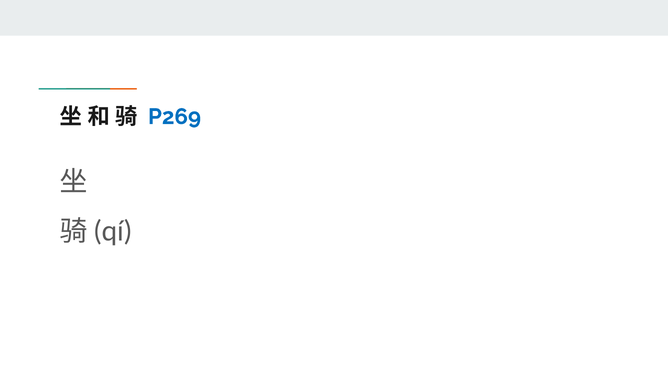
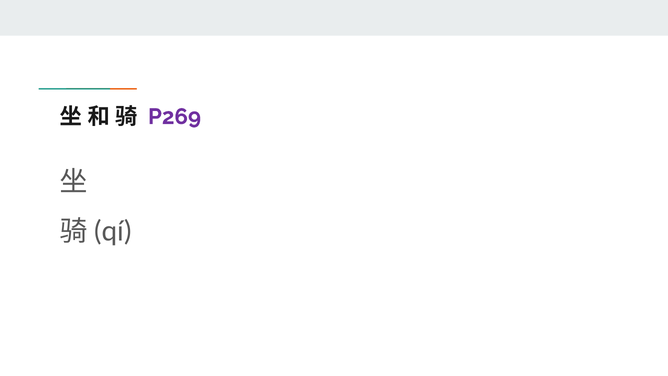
P269 colour: blue -> purple
